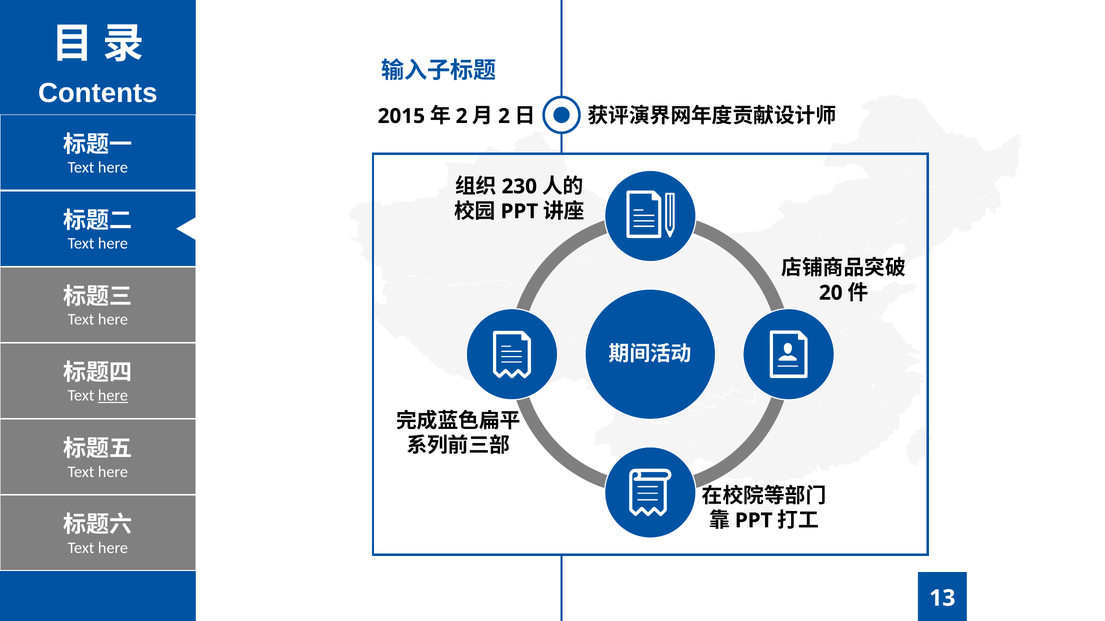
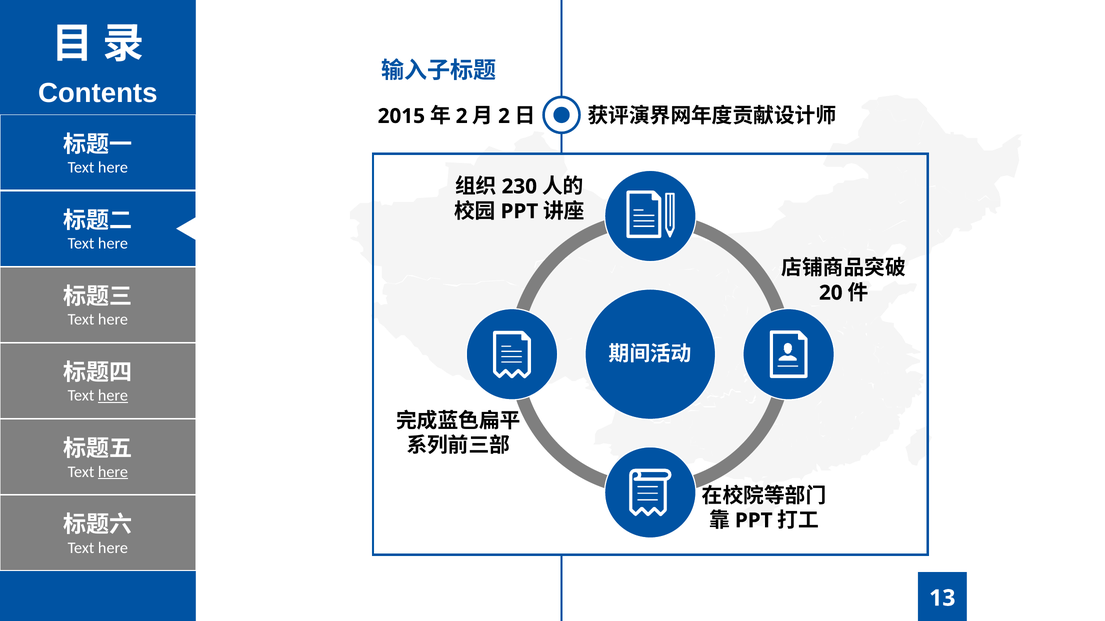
here at (113, 472) underline: none -> present
